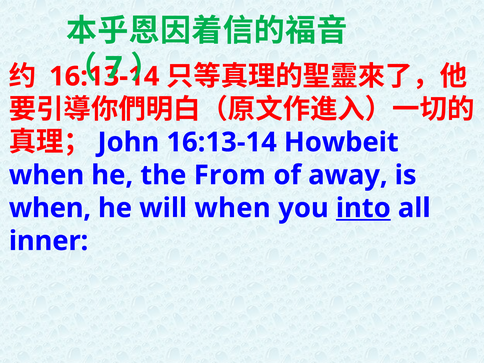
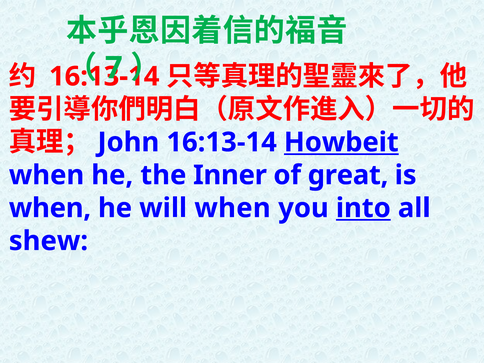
Howbeit underline: none -> present
From: From -> Inner
away: away -> great
inner: inner -> shew
